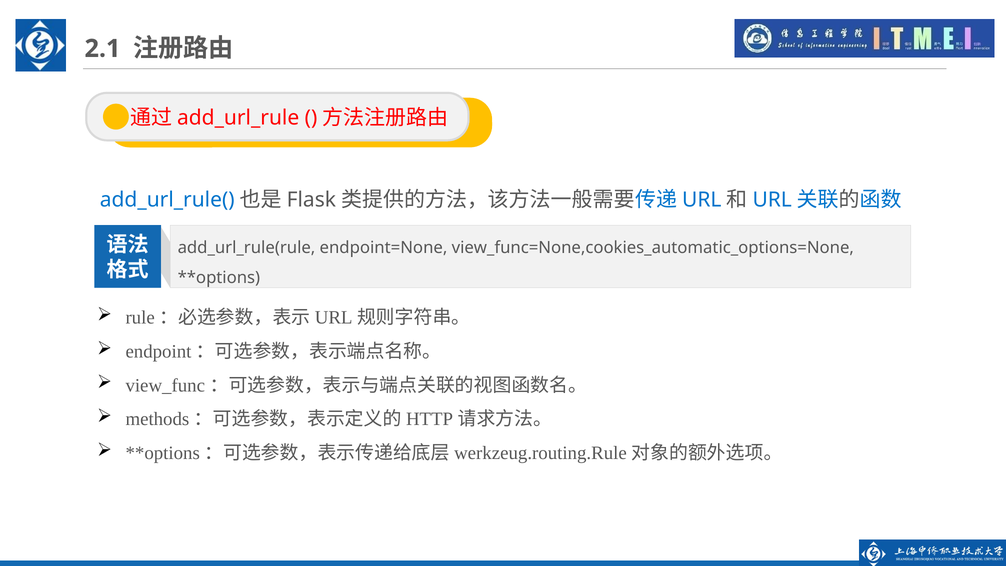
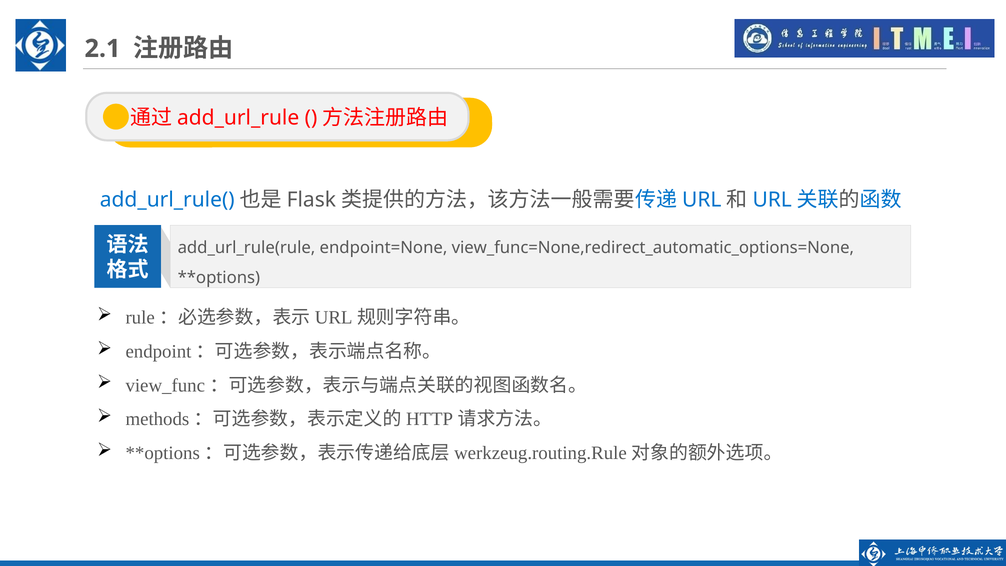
view_func=None,cookies_automatic_options=None: view_func=None,cookies_automatic_options=None -> view_func=None,redirect_automatic_options=None
